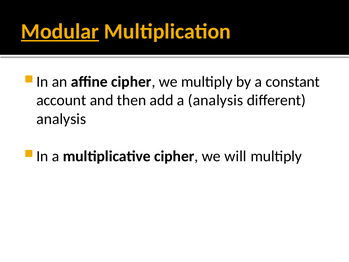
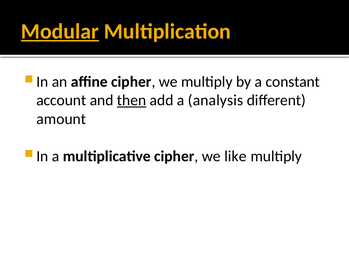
then underline: none -> present
analysis at (61, 119): analysis -> amount
will: will -> like
